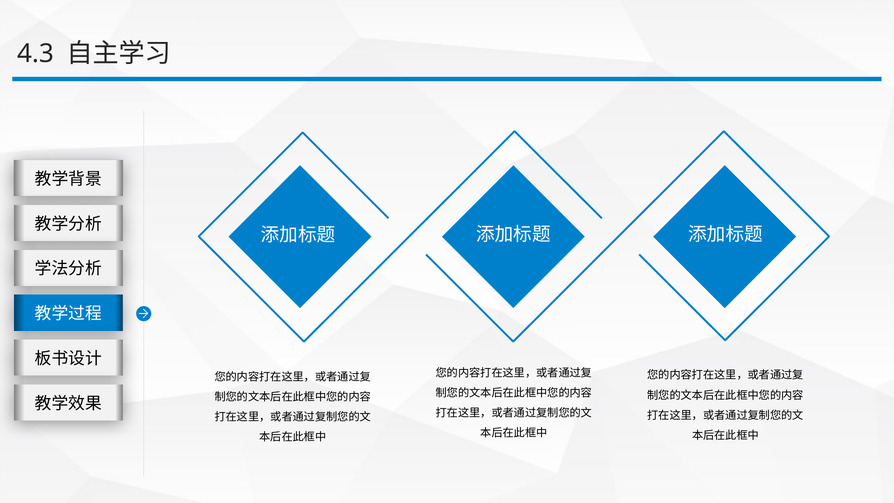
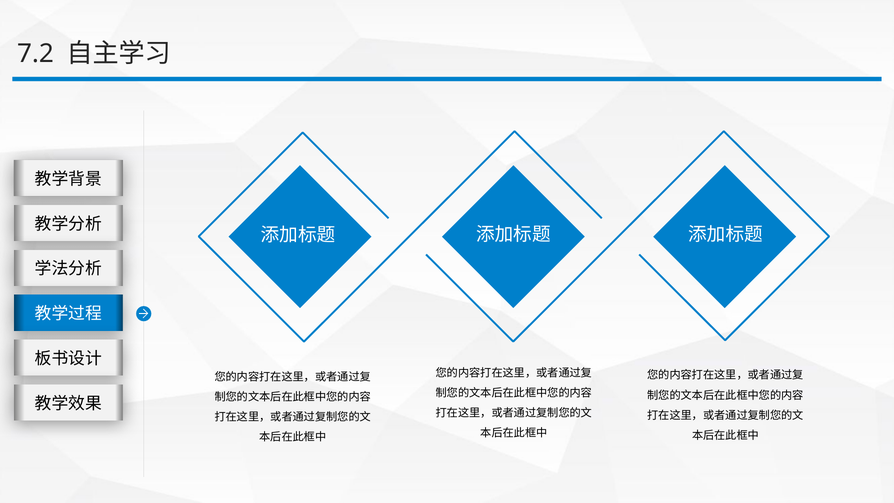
4.3: 4.3 -> 7.2
